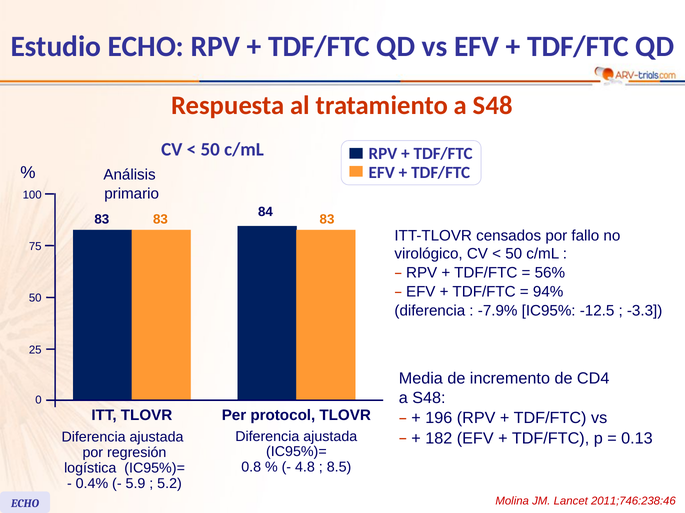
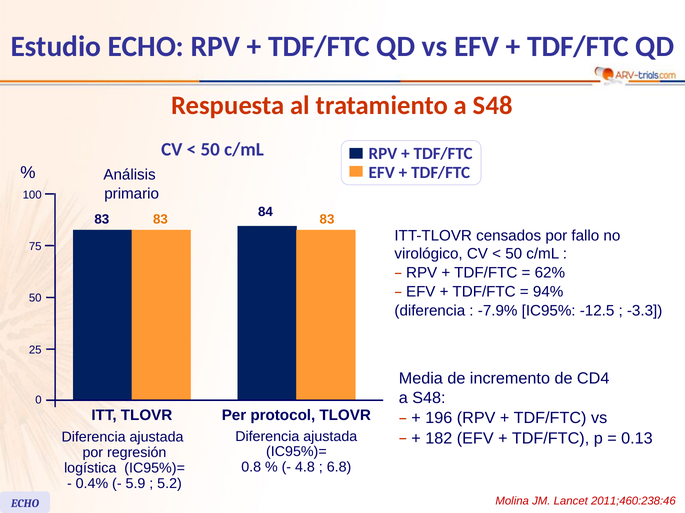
56%: 56% -> 62%
8.5: 8.5 -> 6.8
2011;746:238:46: 2011;746:238:46 -> 2011;460:238:46
